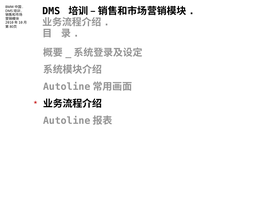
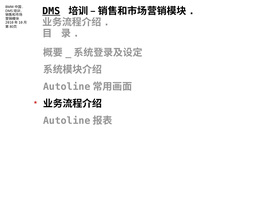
DMS underline: none -> present
